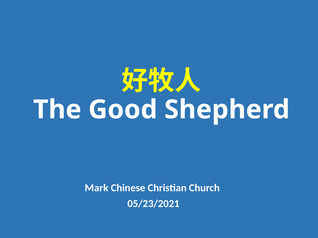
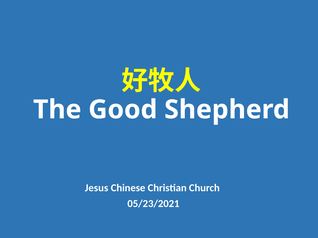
Mark: Mark -> Jesus
